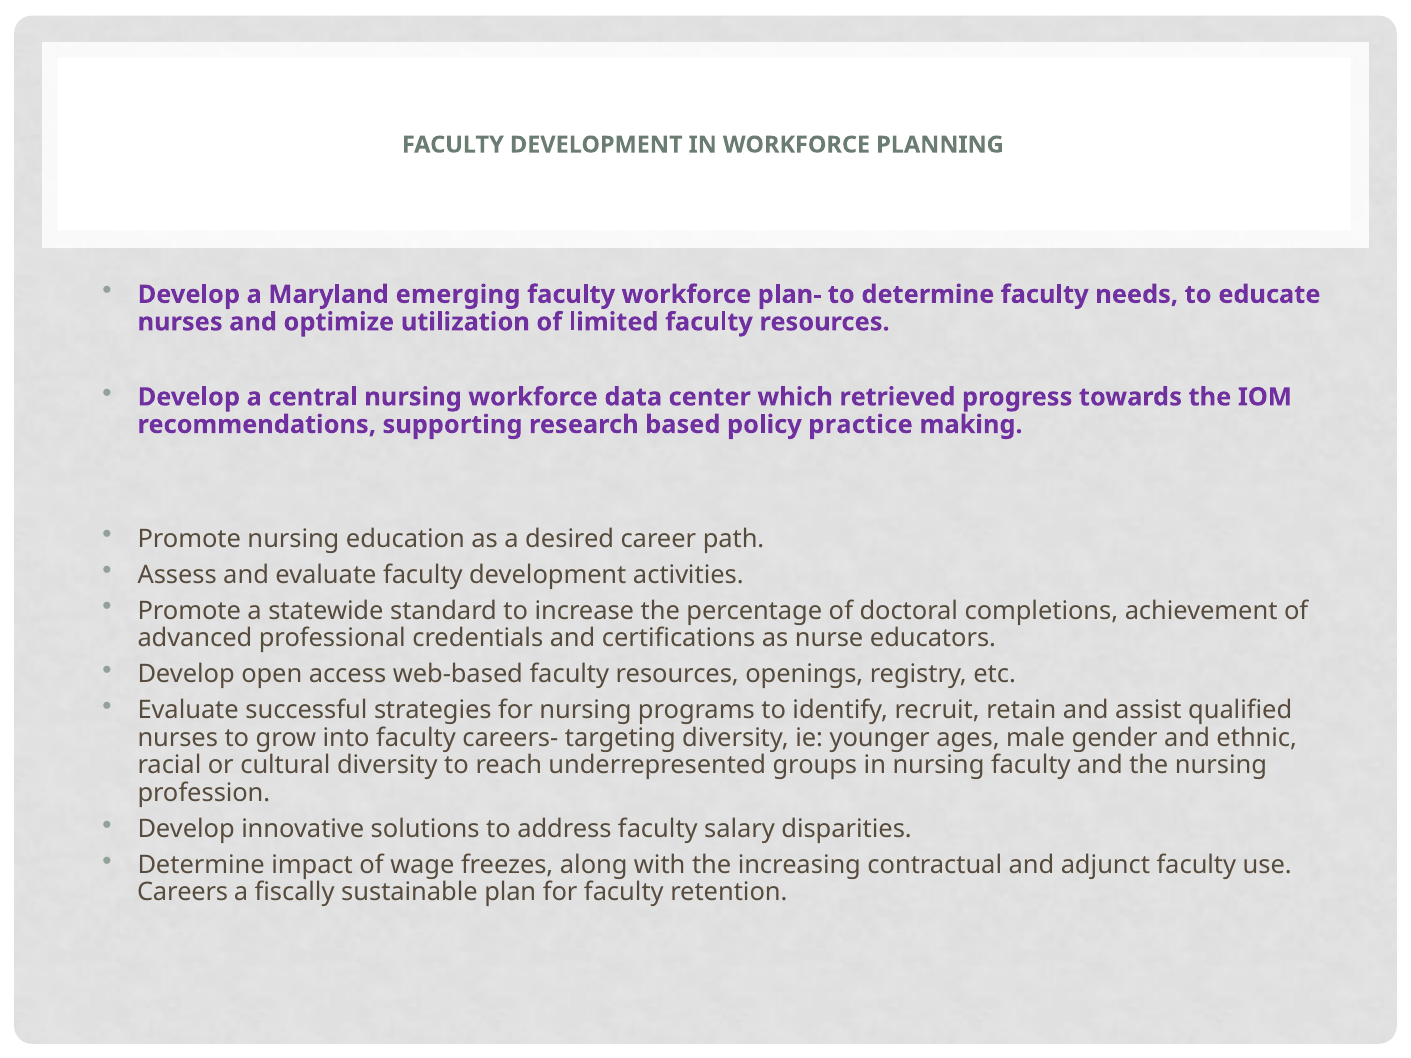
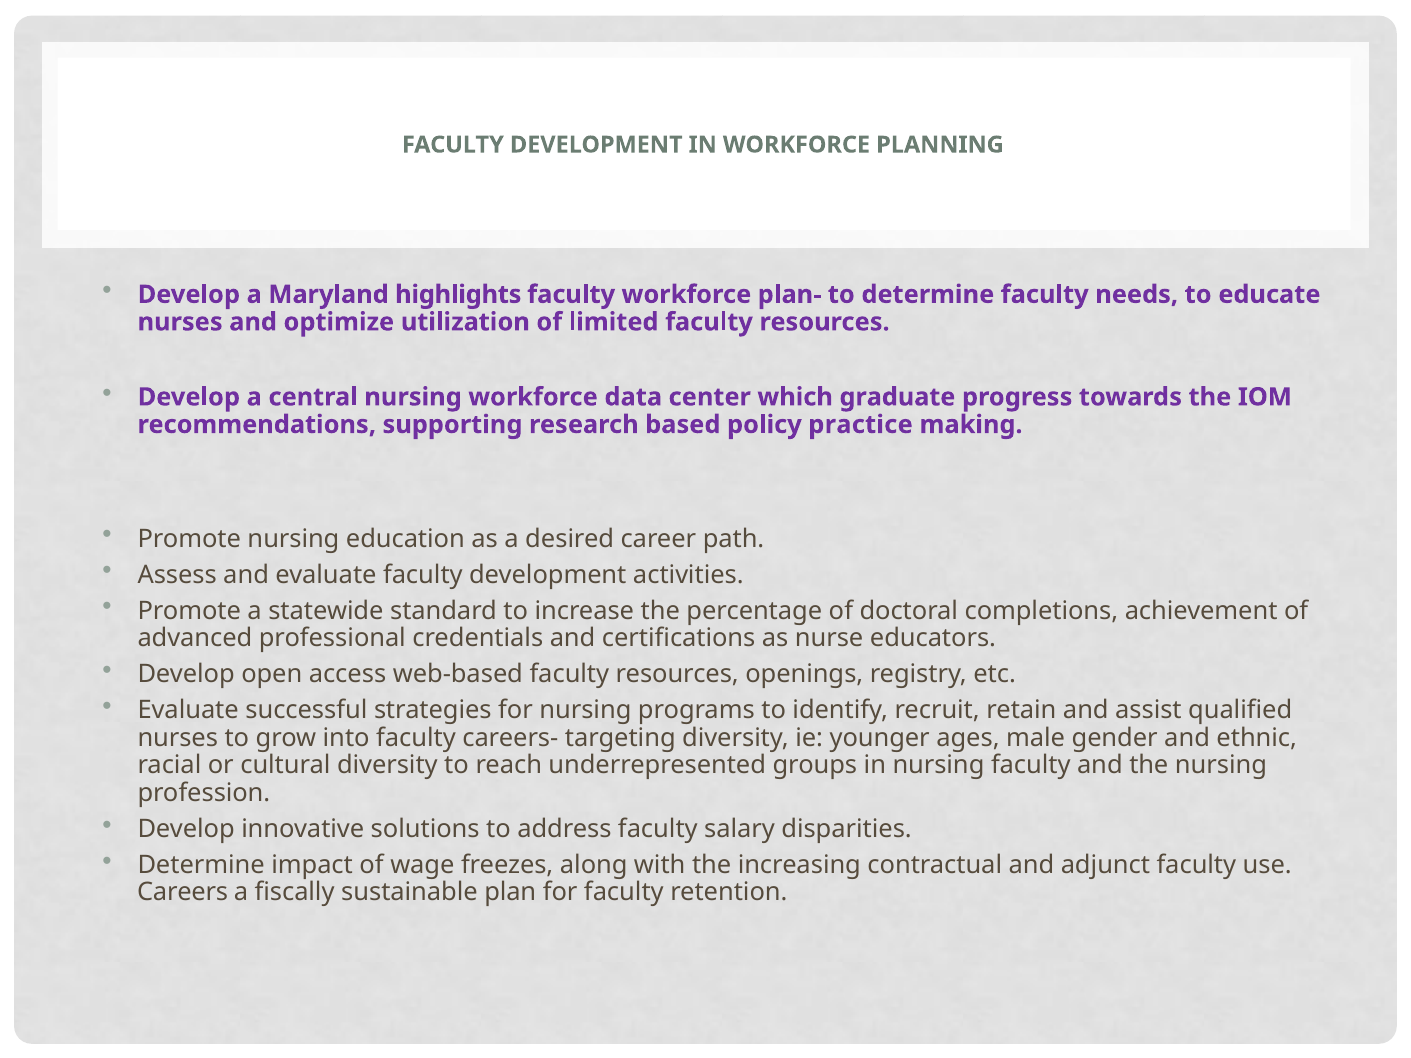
emerging: emerging -> highlights
retrieved: retrieved -> graduate
